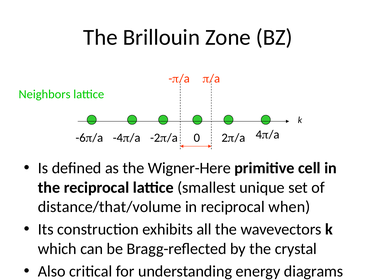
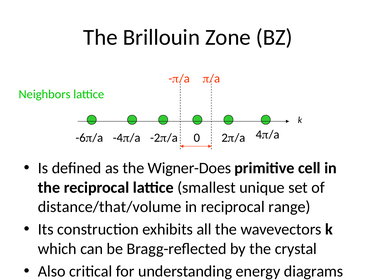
Wigner-Here: Wigner-Here -> Wigner-Does
when: when -> range
